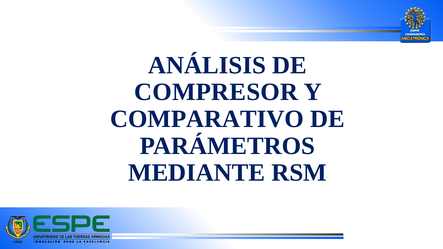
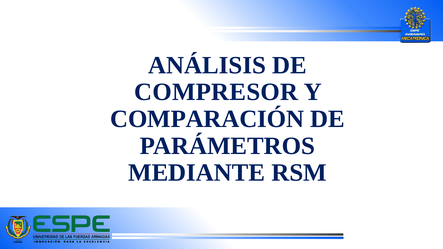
COMPARATIVO: COMPARATIVO -> COMPARACIÓN
